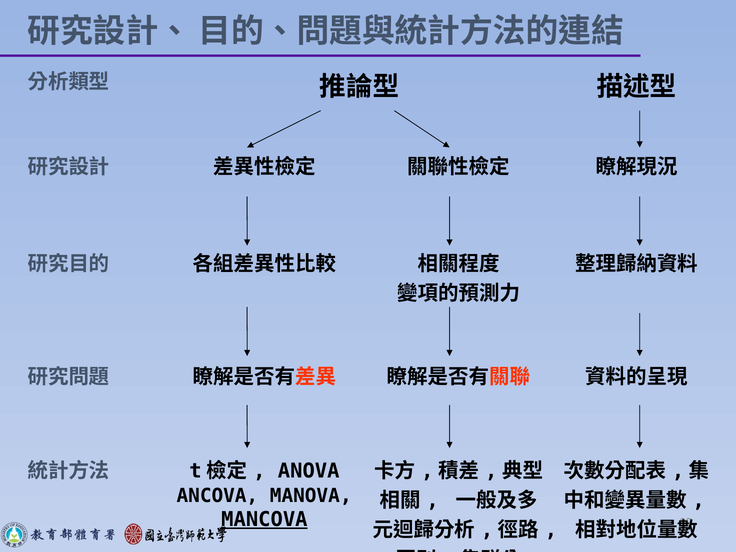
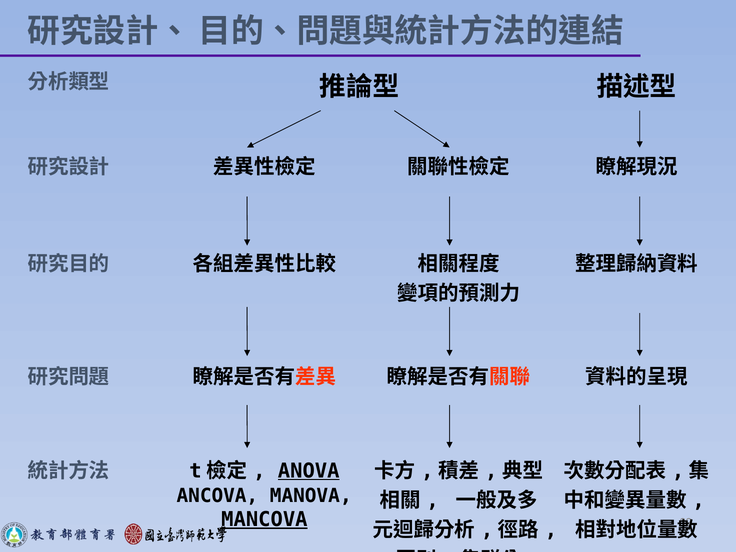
ANOVA underline: none -> present
